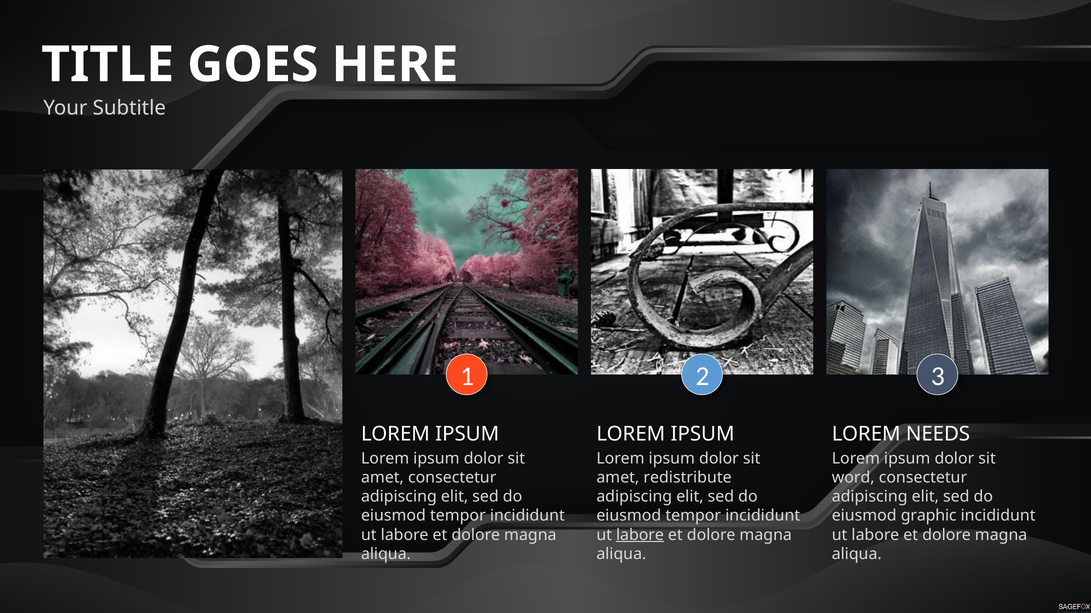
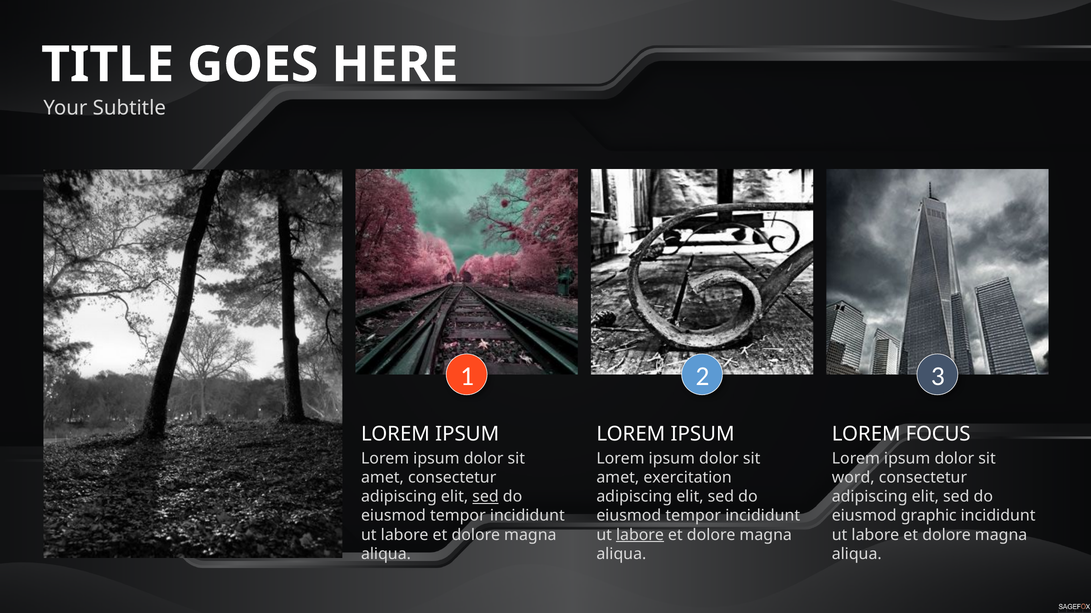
NEEDS: NEEDS -> FOCUS
redistribute: redistribute -> exercitation
sed at (486, 497) underline: none -> present
